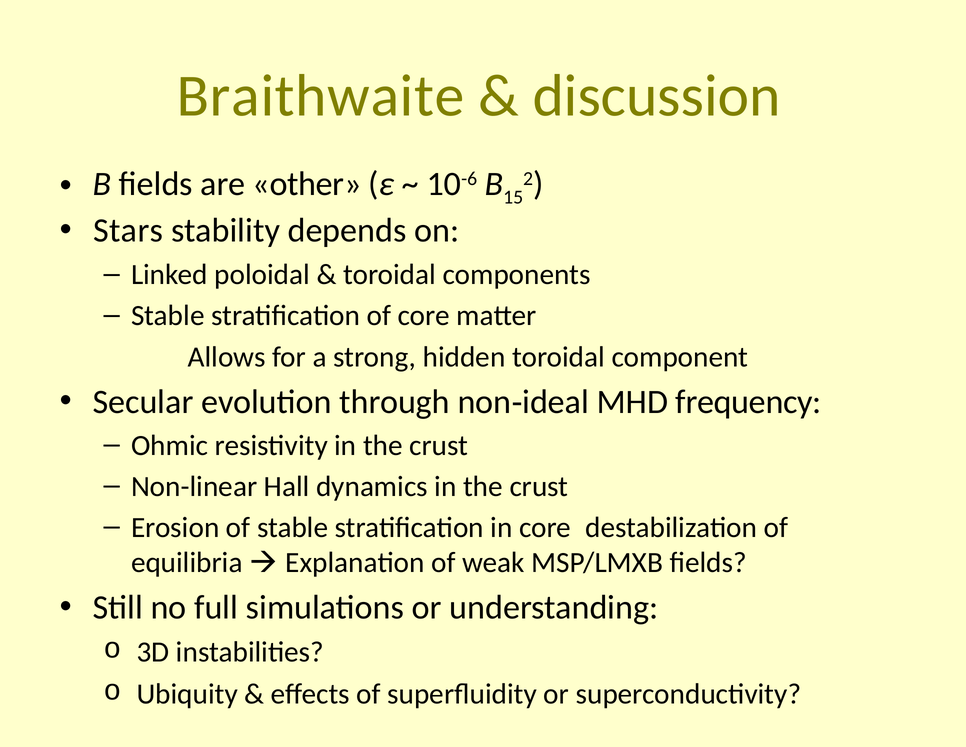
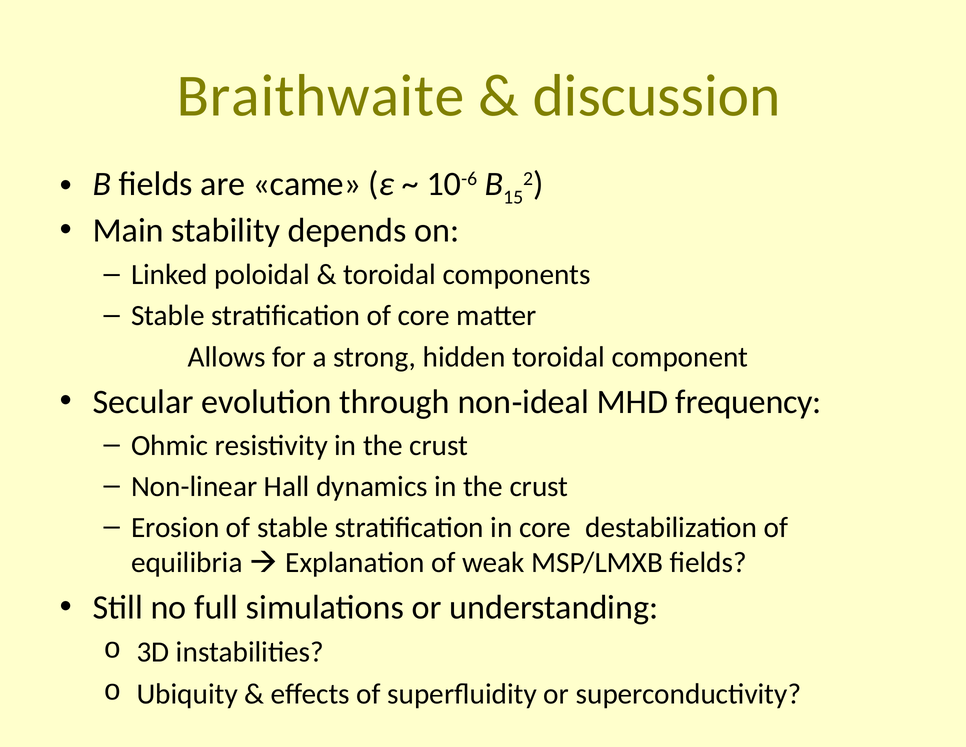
other: other -> came
Stars: Stars -> Main
